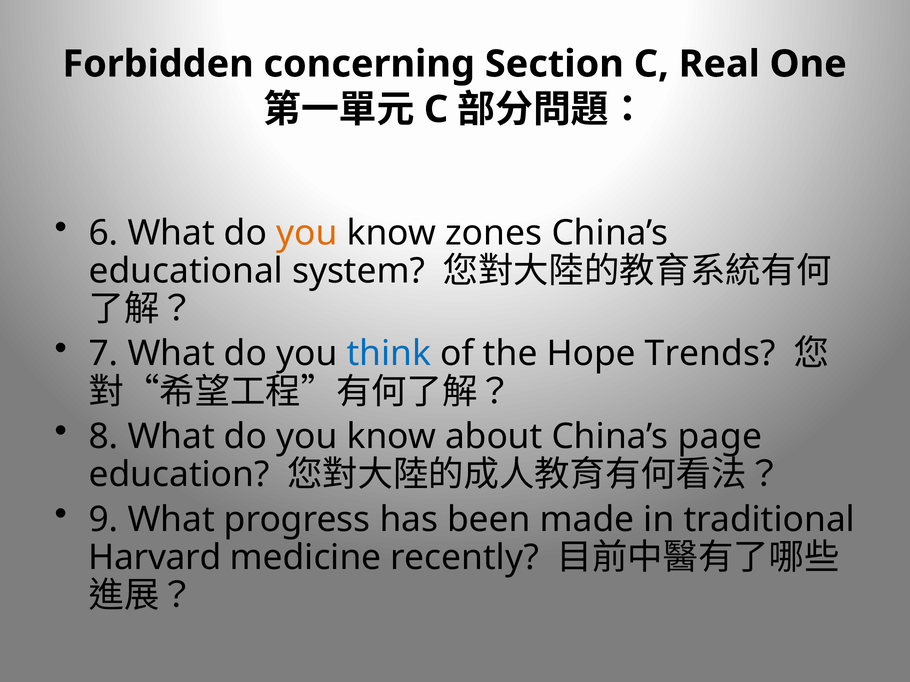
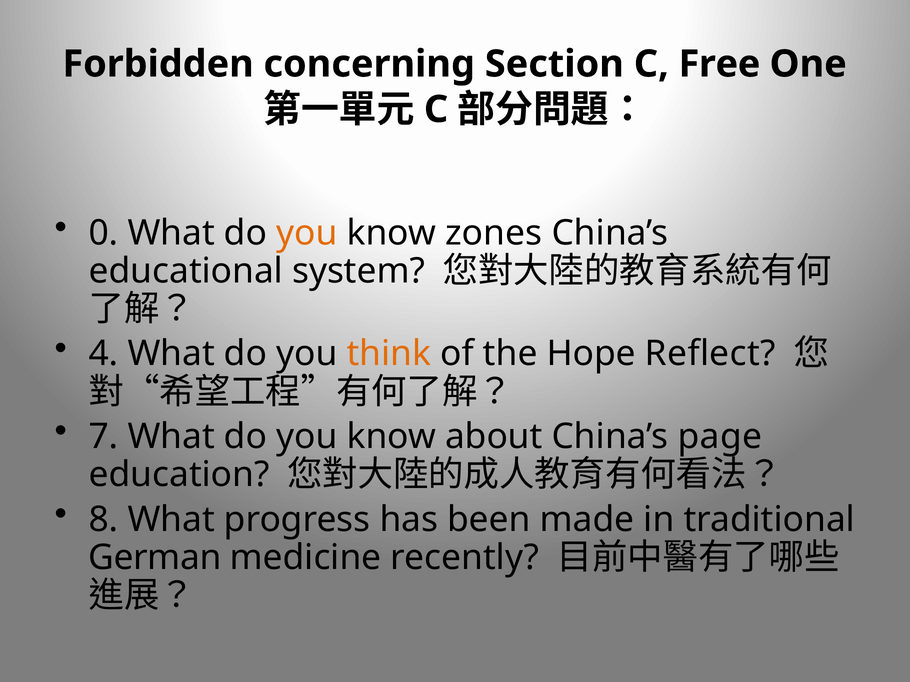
Real: Real -> Free
6: 6 -> 0
7: 7 -> 4
think colour: blue -> orange
Trends: Trends -> Reflect
8: 8 -> 7
9: 9 -> 8
Harvard: Harvard -> German
